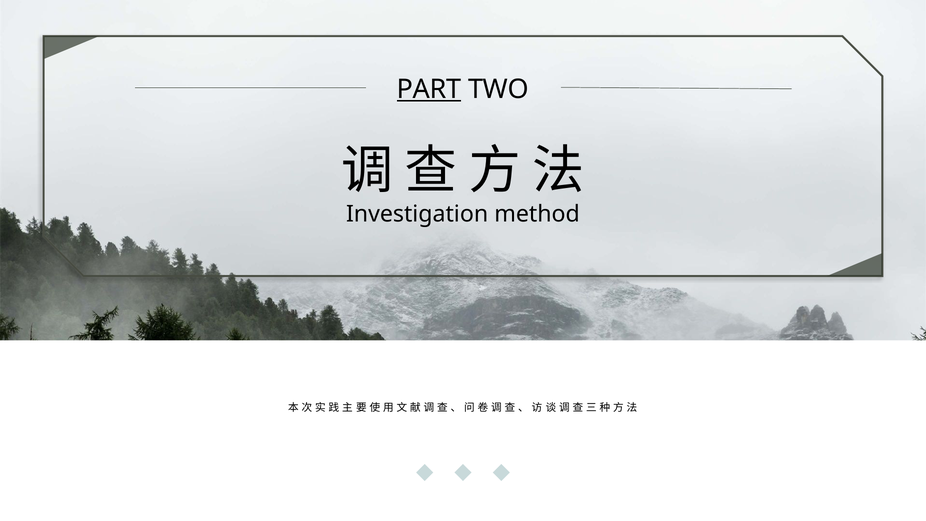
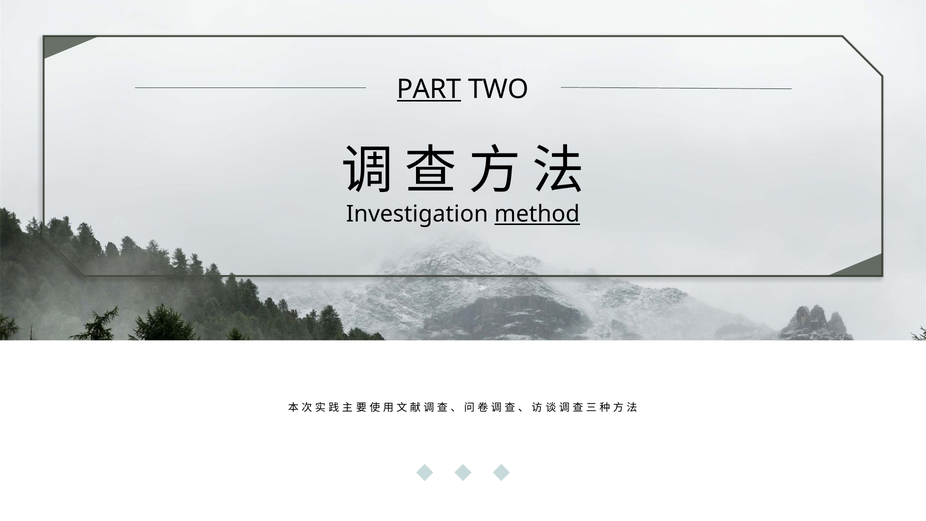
method underline: none -> present
